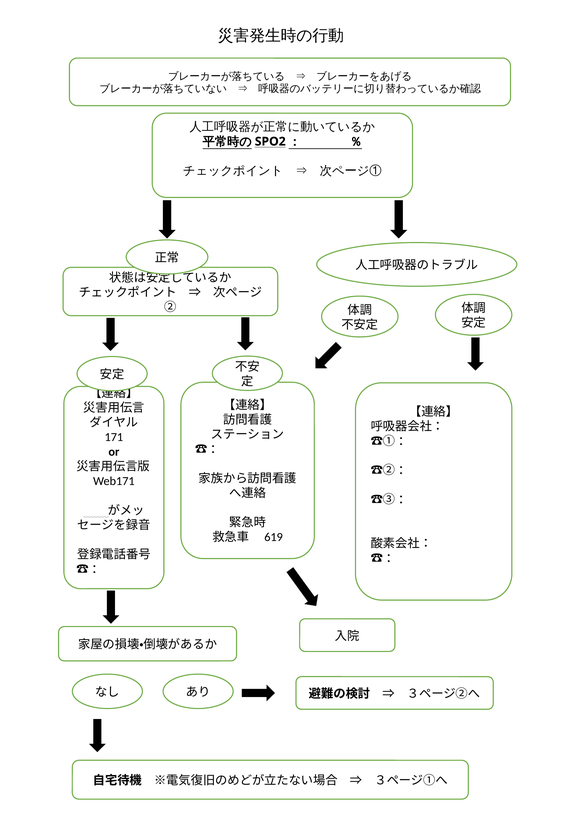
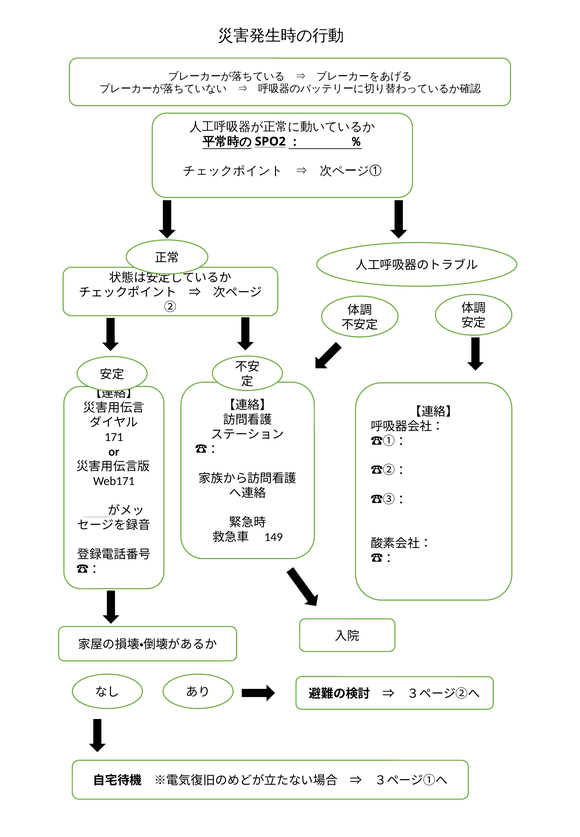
619: 619 -> 149
